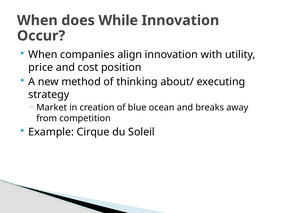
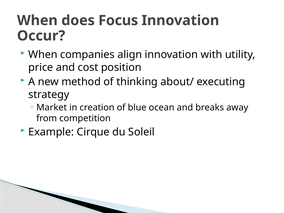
While: While -> Focus
